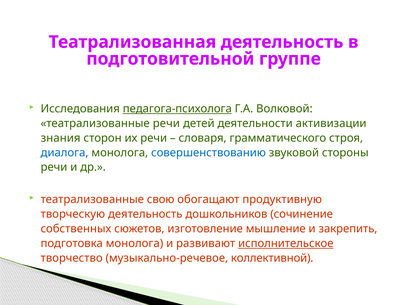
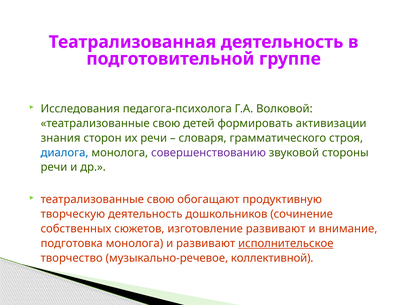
педагога-психолога underline: present -> none
речи at (166, 123): речи -> свою
деятельности: деятельности -> формировать
совершенствованию colour: blue -> purple
изготовление мышление: мышление -> развивают
закрепить: закрепить -> внимание
